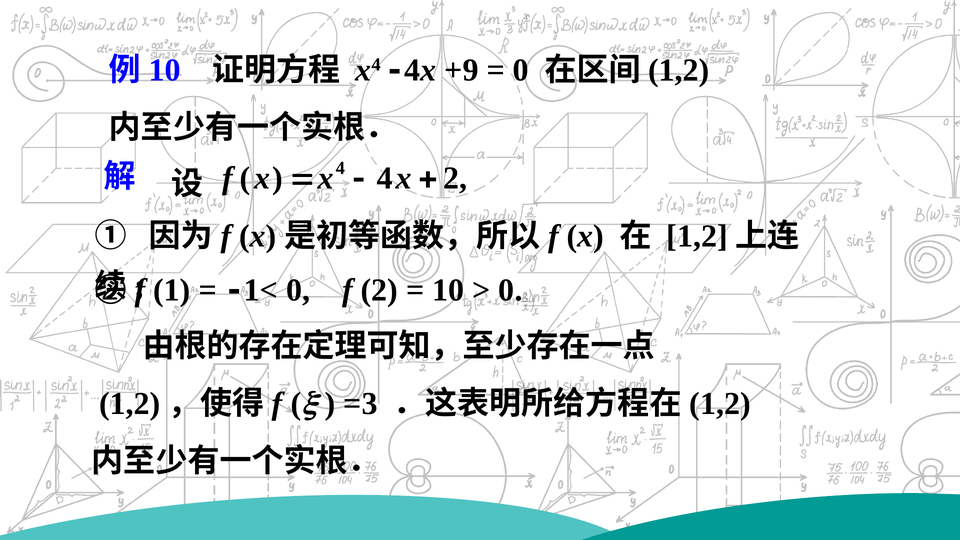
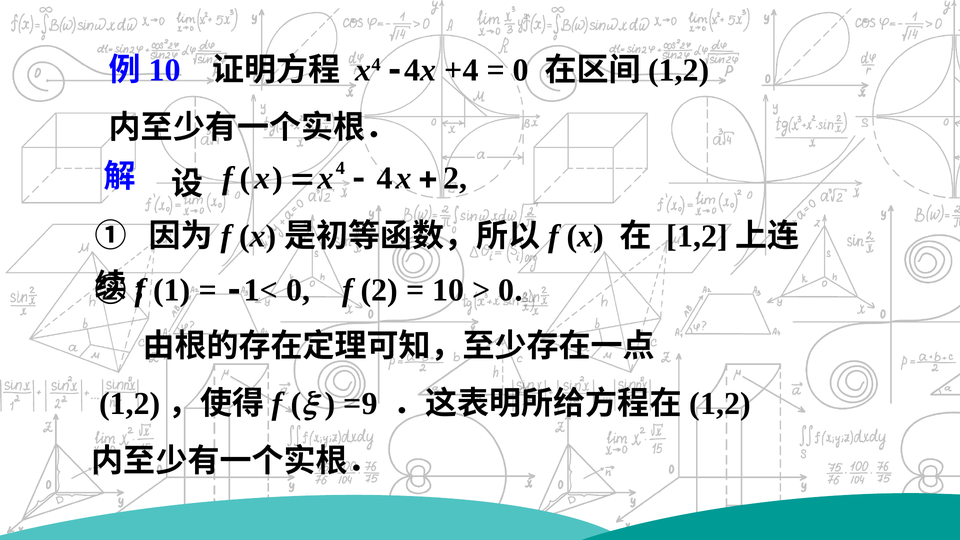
+9: +9 -> +4
=3: =3 -> =9
